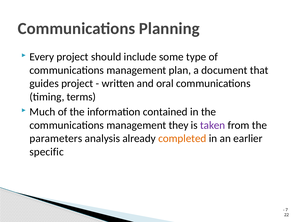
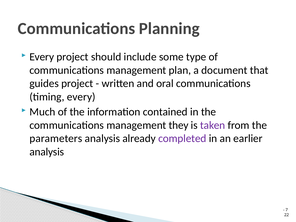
timing terms: terms -> every
completed colour: orange -> purple
specific at (47, 152): specific -> analysis
